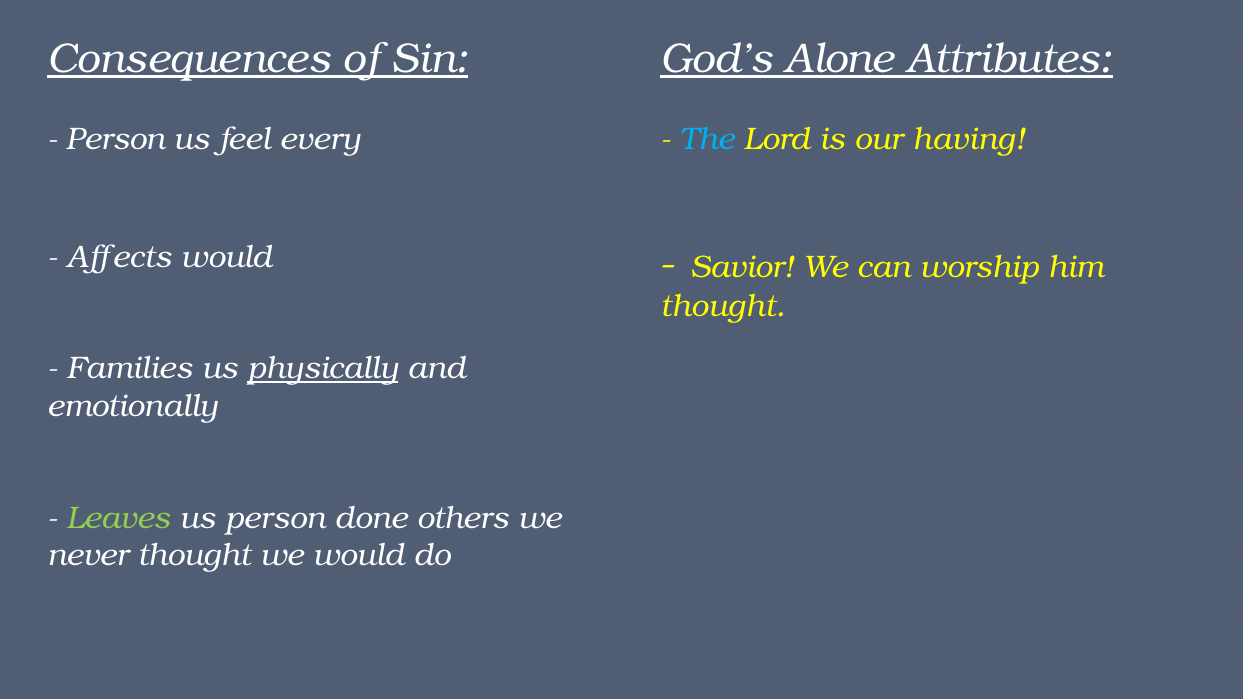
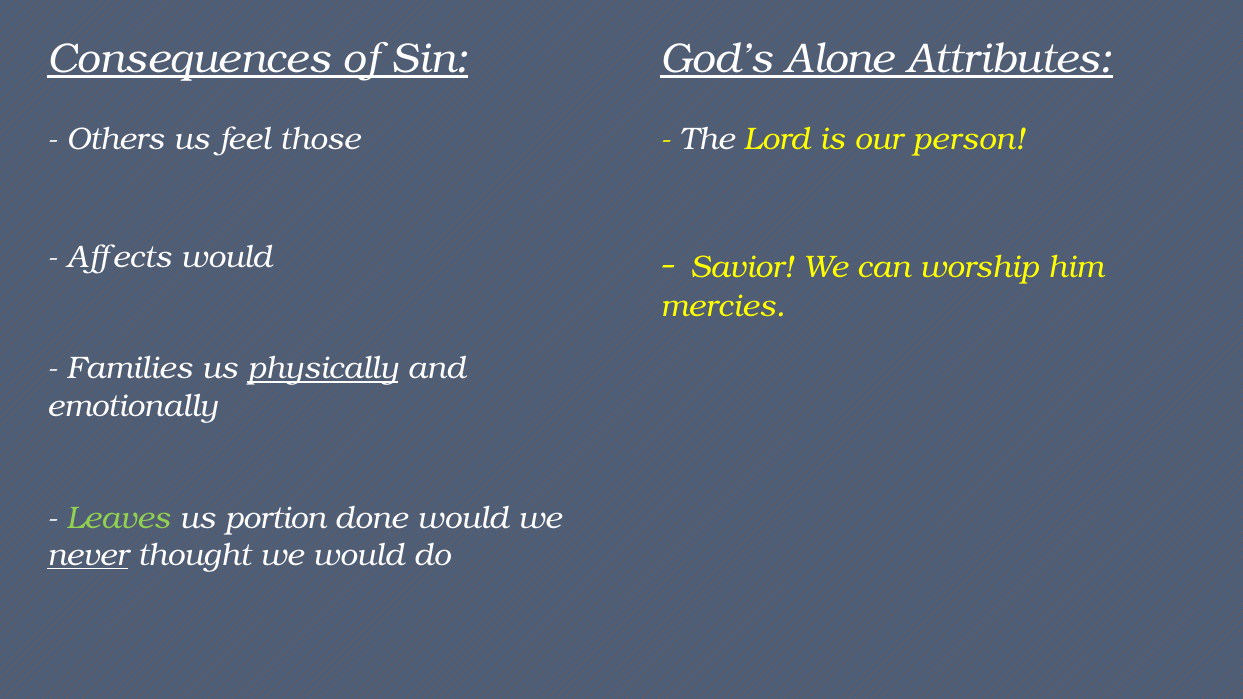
Person at (115, 139): Person -> Others
every: every -> those
The colour: light blue -> white
having: having -> person
thought at (723, 307): thought -> mercies
us person: person -> portion
done others: others -> would
never underline: none -> present
